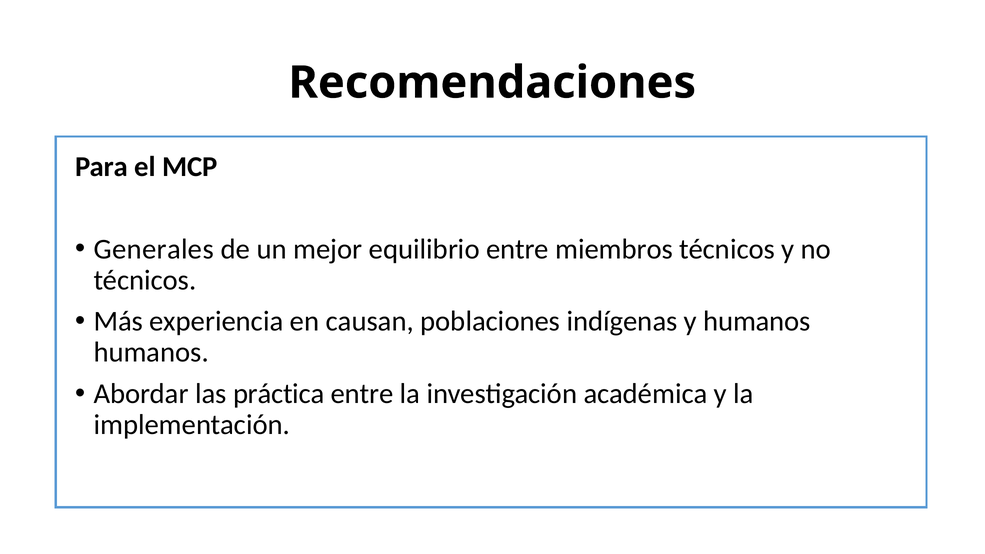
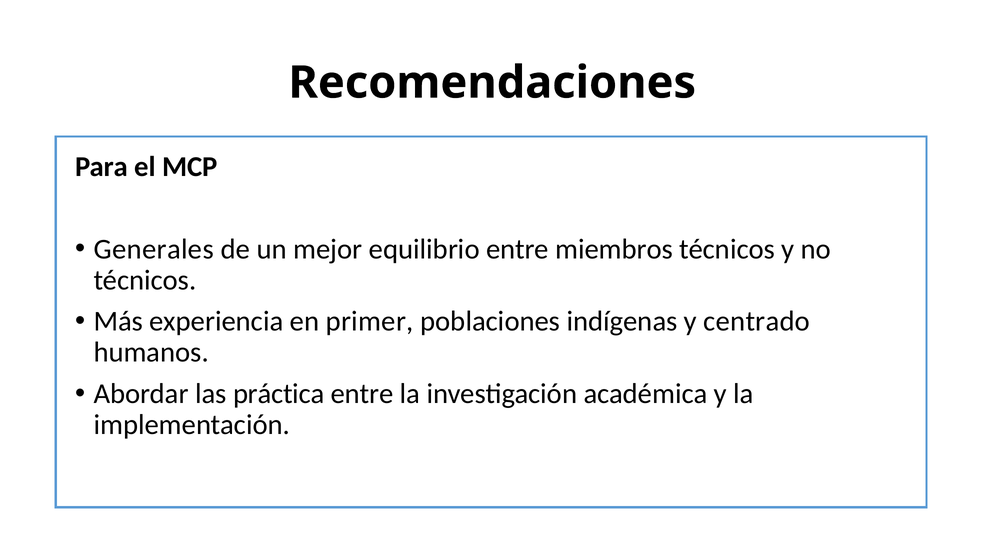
causan: causan -> primer
y humanos: humanos -> centrado
